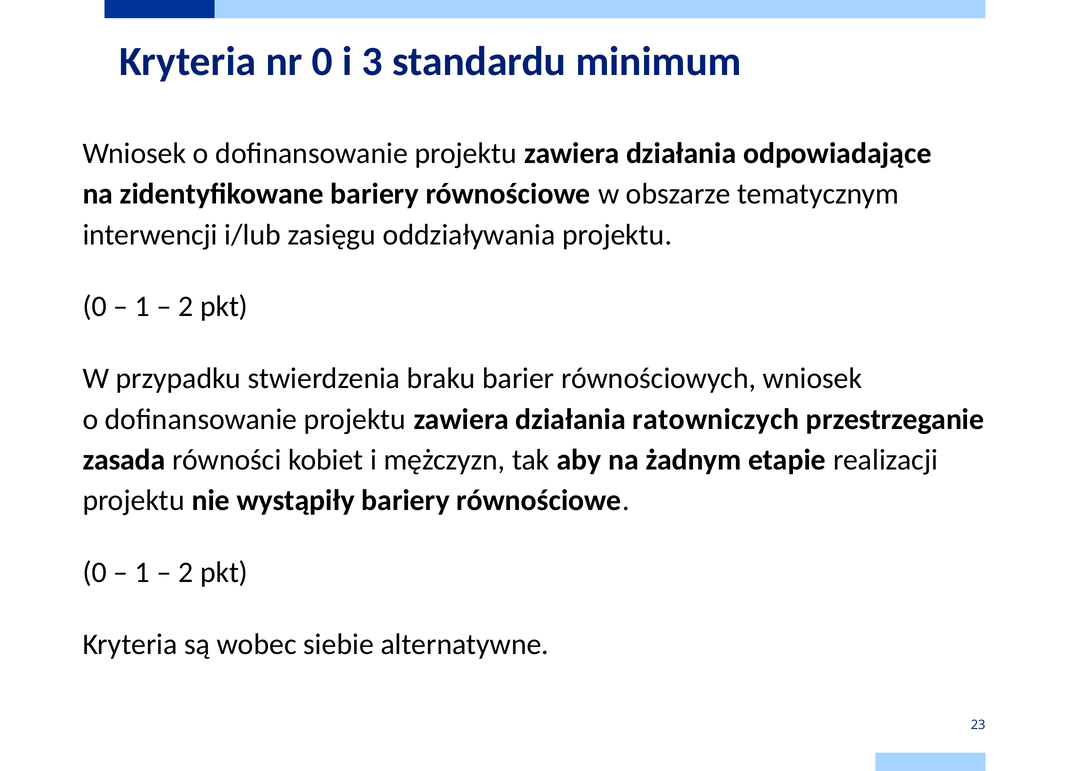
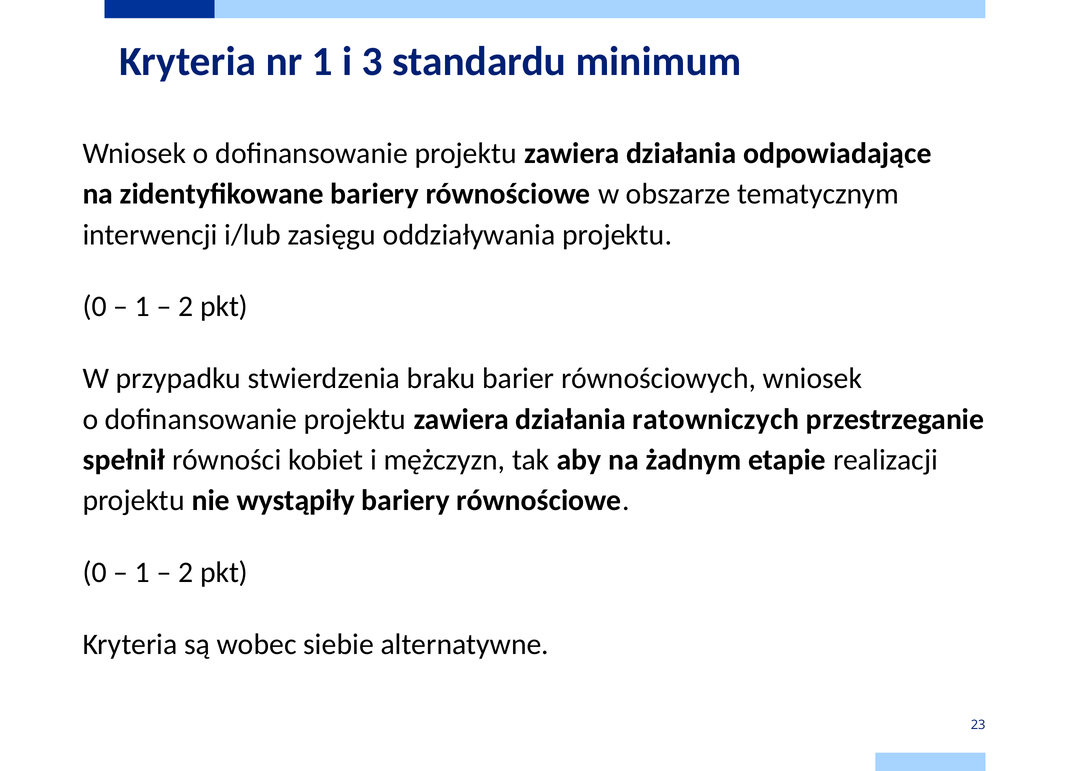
nr 0: 0 -> 1
zasada: zasada -> spełnił
